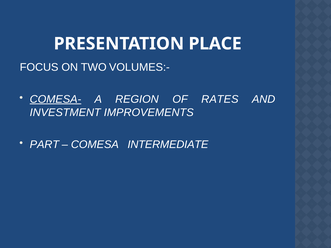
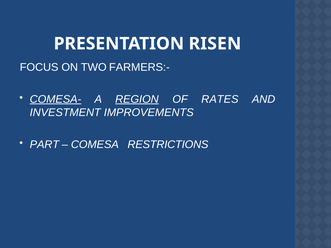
PLACE: PLACE -> RISEN
VOLUMES:-: VOLUMES:- -> FARMERS:-
REGION underline: none -> present
INTERMEDIATE: INTERMEDIATE -> RESTRICTIONS
